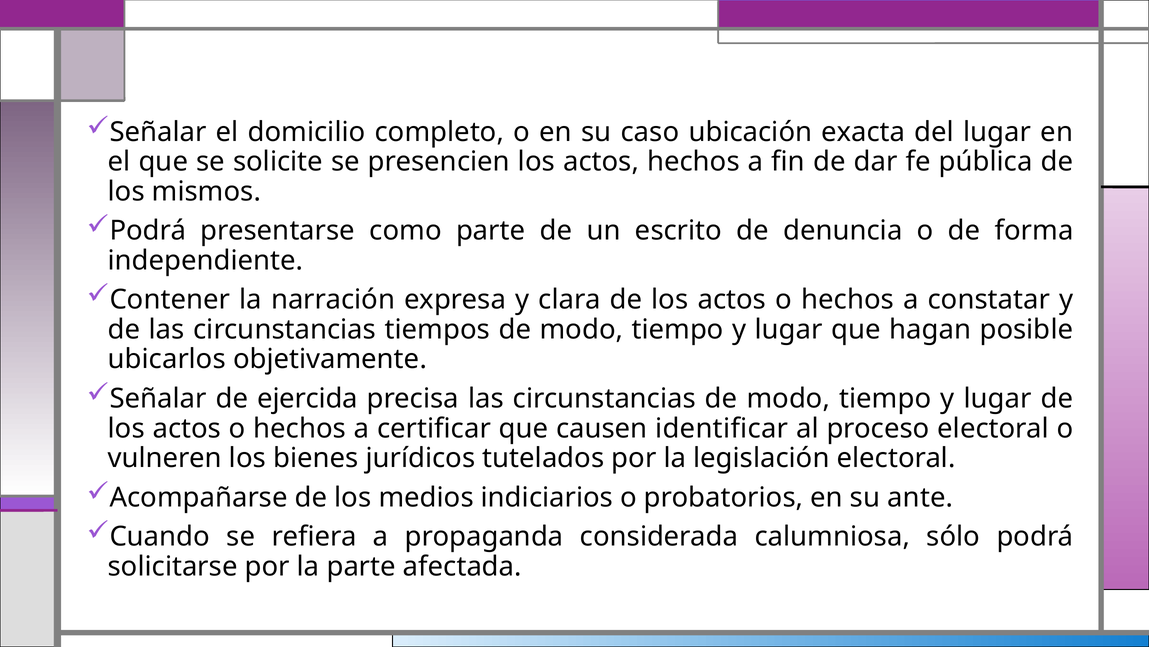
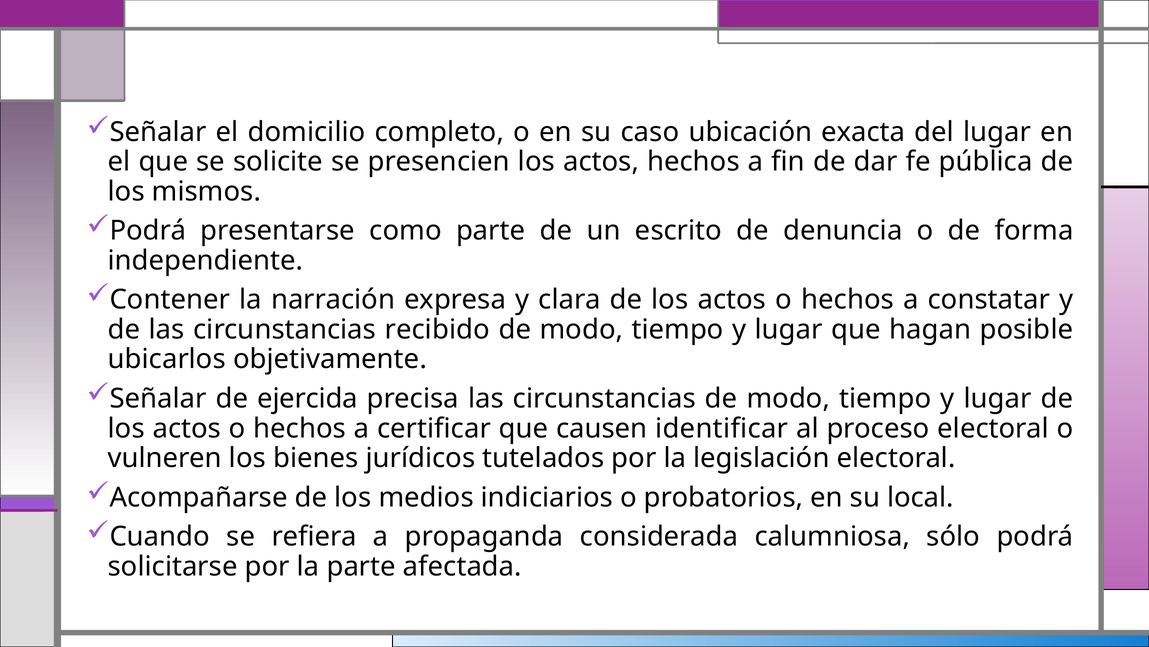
tiempos: tiempos -> recibido
ante: ante -> local
